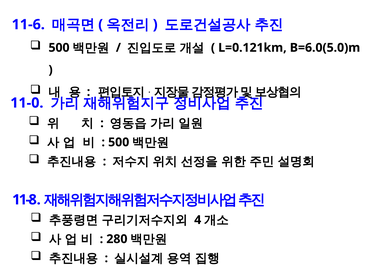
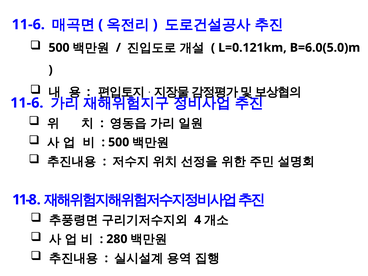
11-0 at (27, 103): 11-0 -> 11-6
